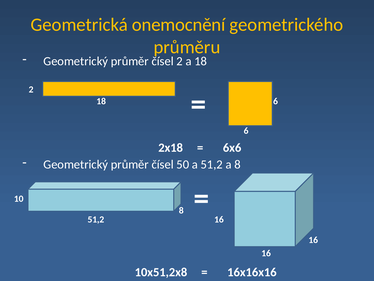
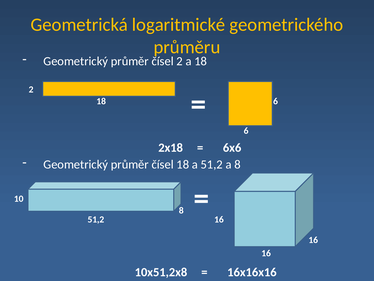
onemocnění: onemocnění -> logaritmické
čísel 50: 50 -> 18
